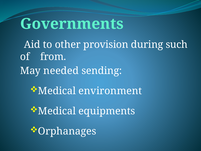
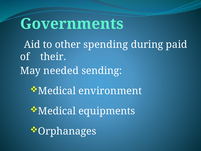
provision: provision -> spending
such: such -> paid
from: from -> their
